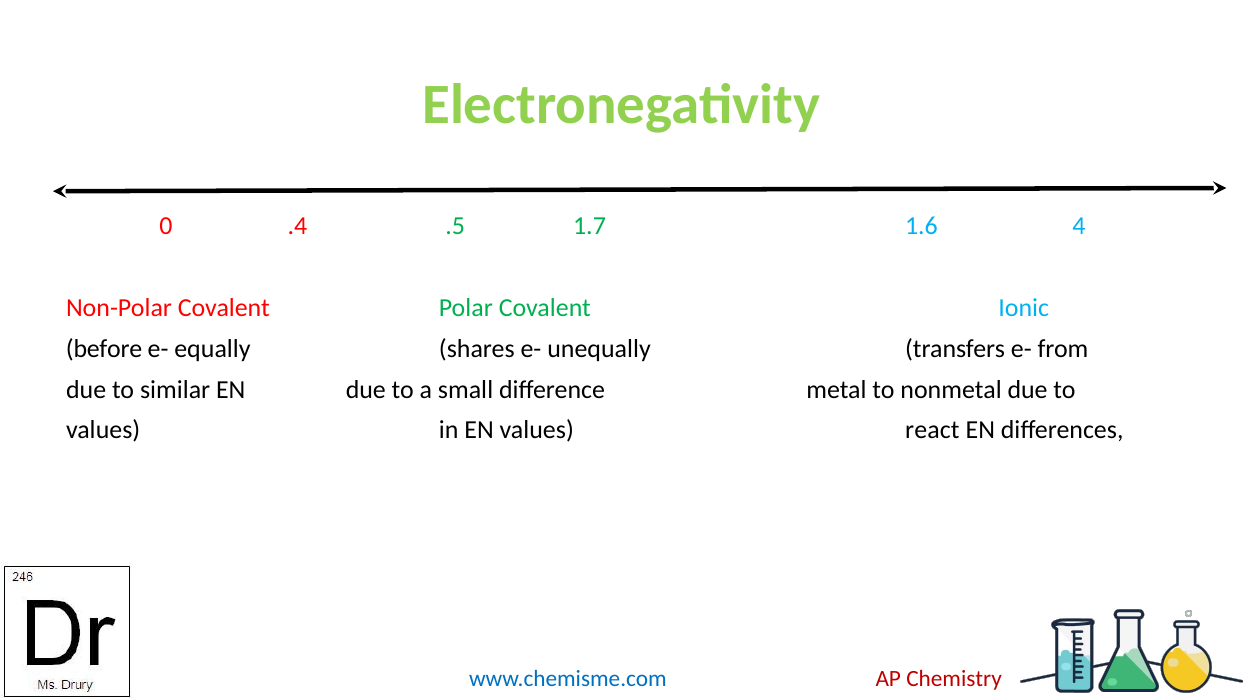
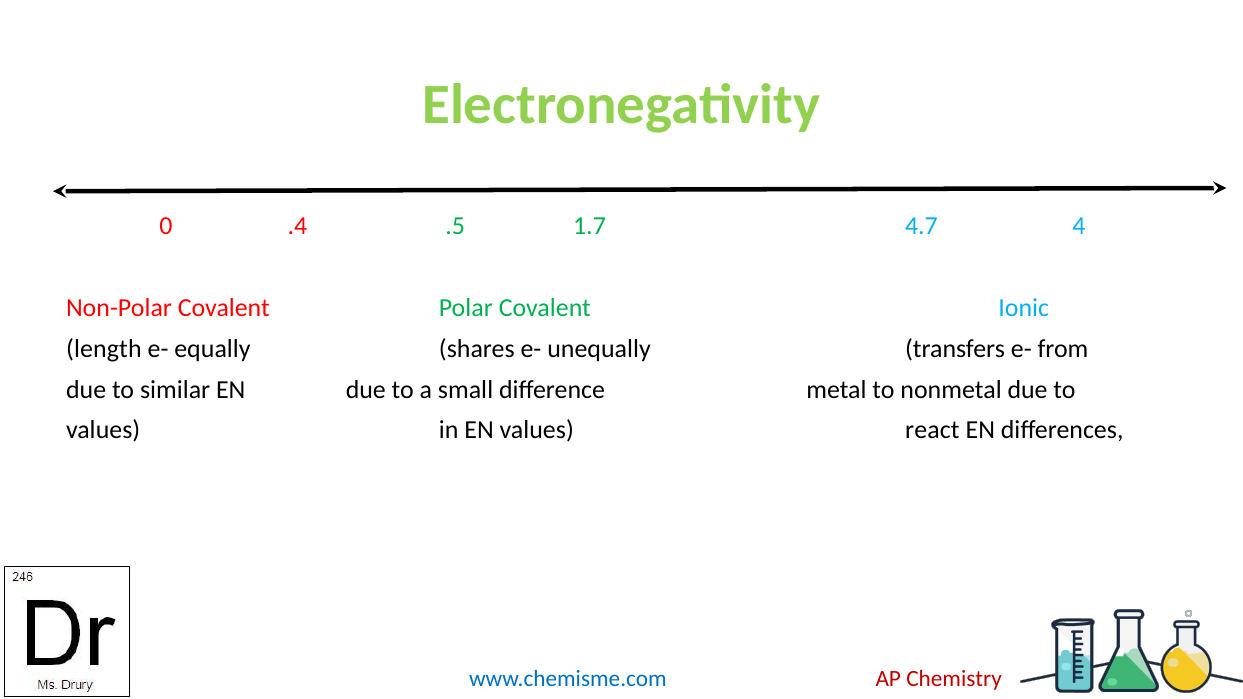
1.6: 1.6 -> 4.7
before: before -> length
